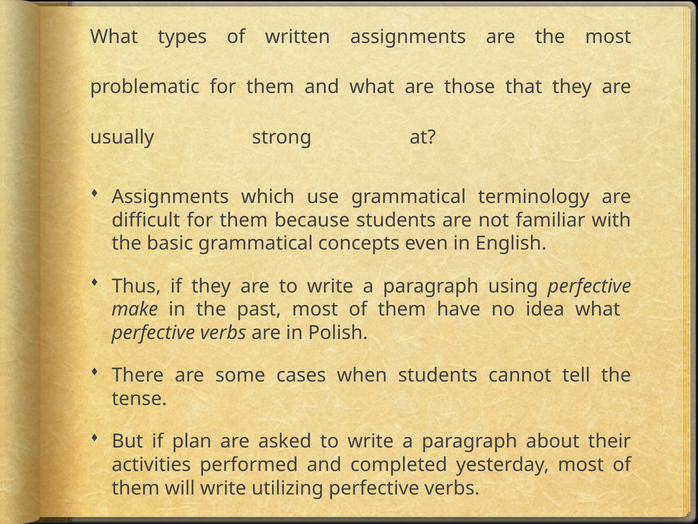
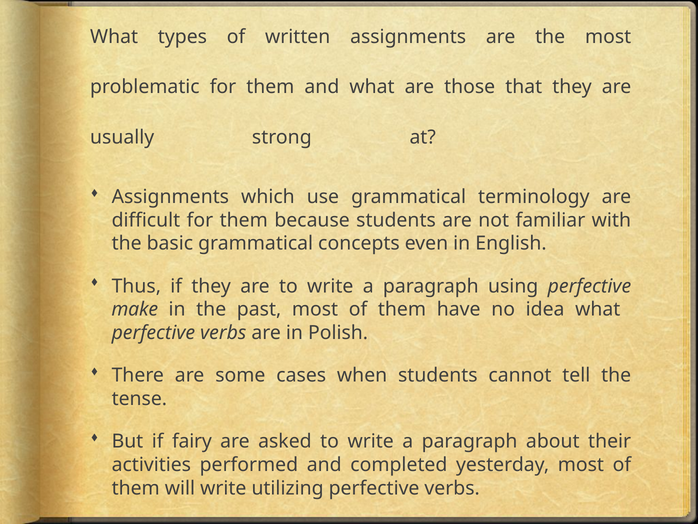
plan: plan -> fairy
